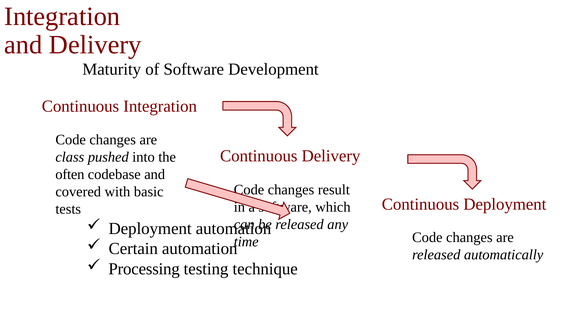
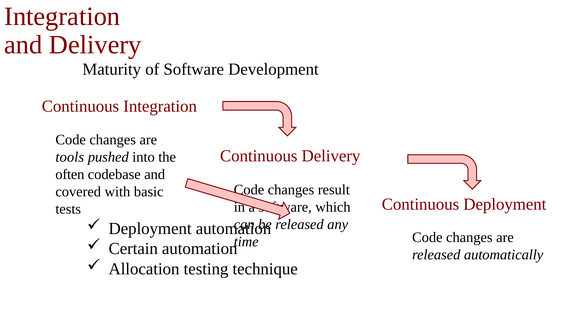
class: class -> tools
Processing: Processing -> Allocation
